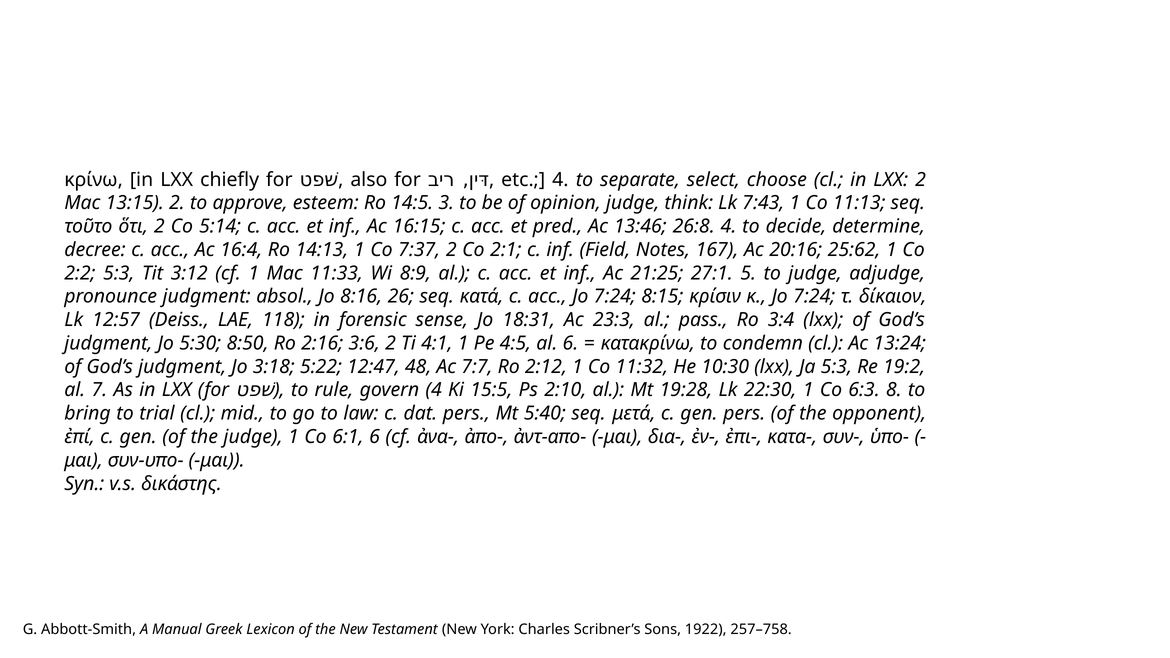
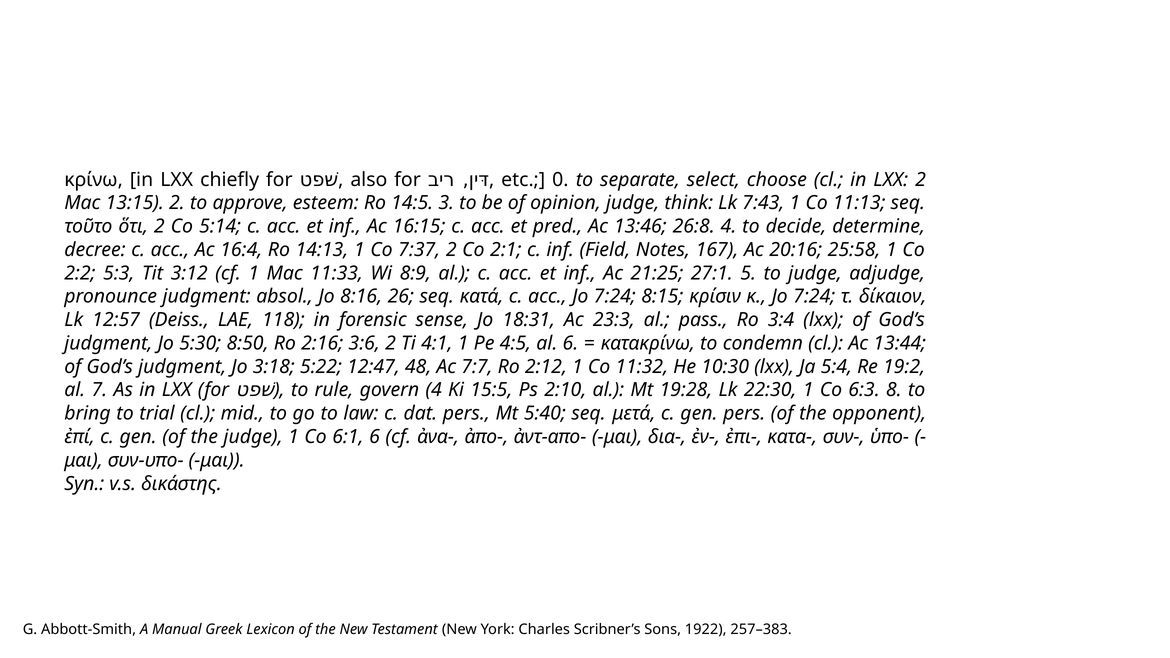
etc 4: 4 -> 0
25:62: 25:62 -> 25:58
13:24: 13:24 -> 13:44
Ja 5:3: 5:3 -> 5:4
257–758: 257–758 -> 257–383
